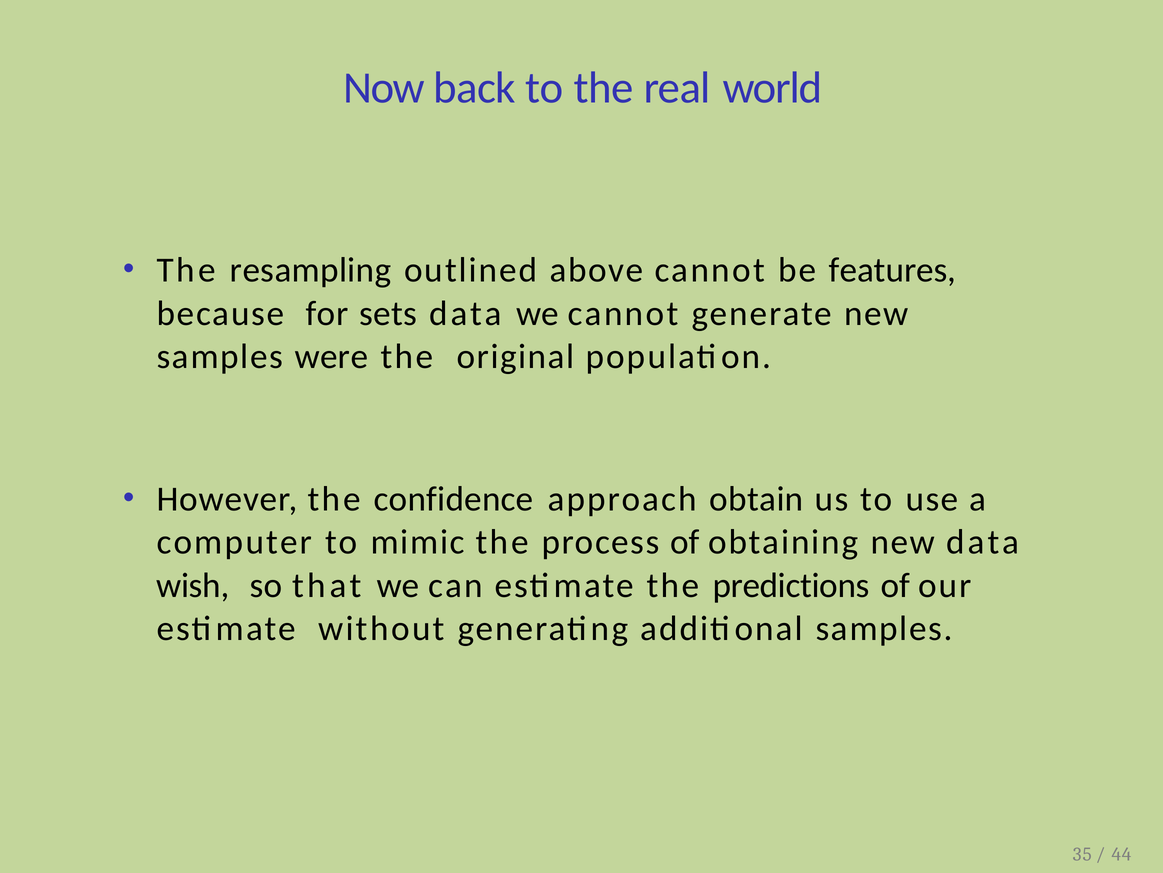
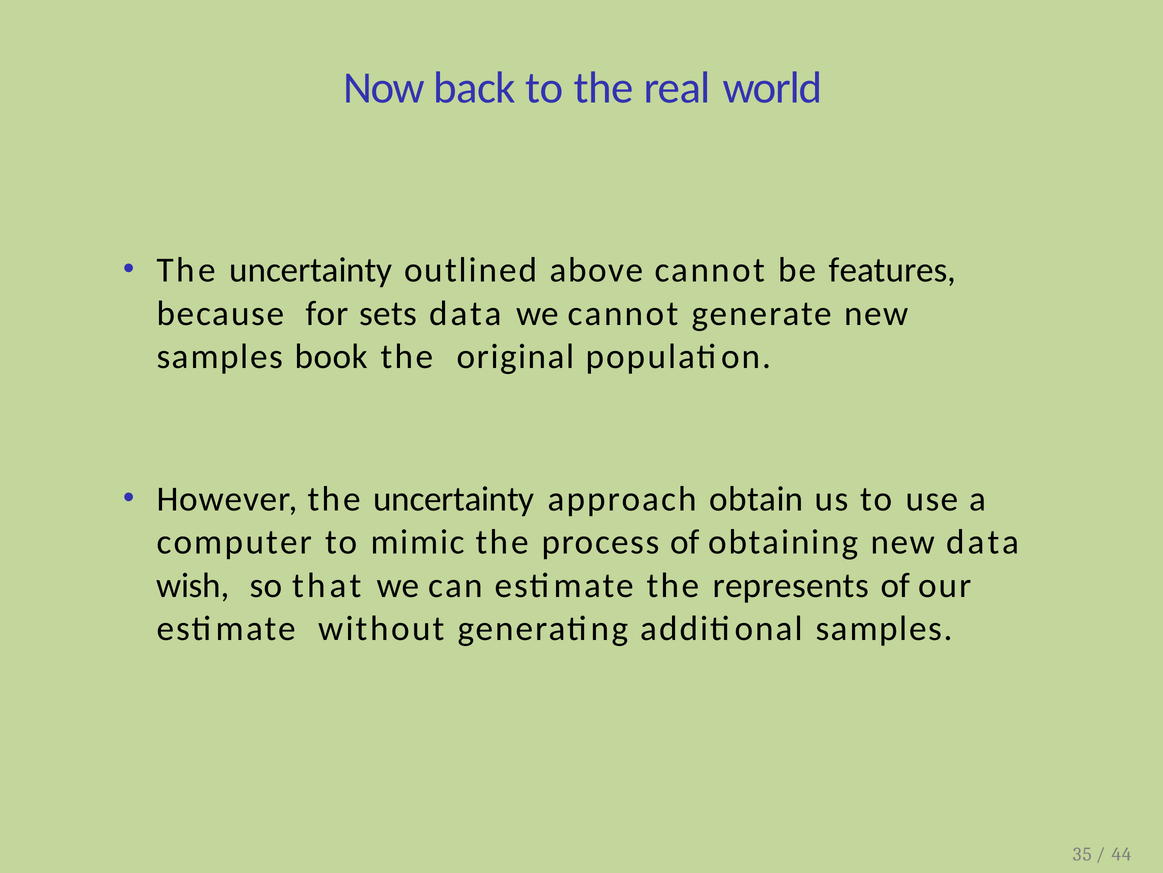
resampling at (311, 270): resampling -> uncertainty
were: were -> book
However the confidence: confidence -> uncertainty
predictions: predictions -> represents
